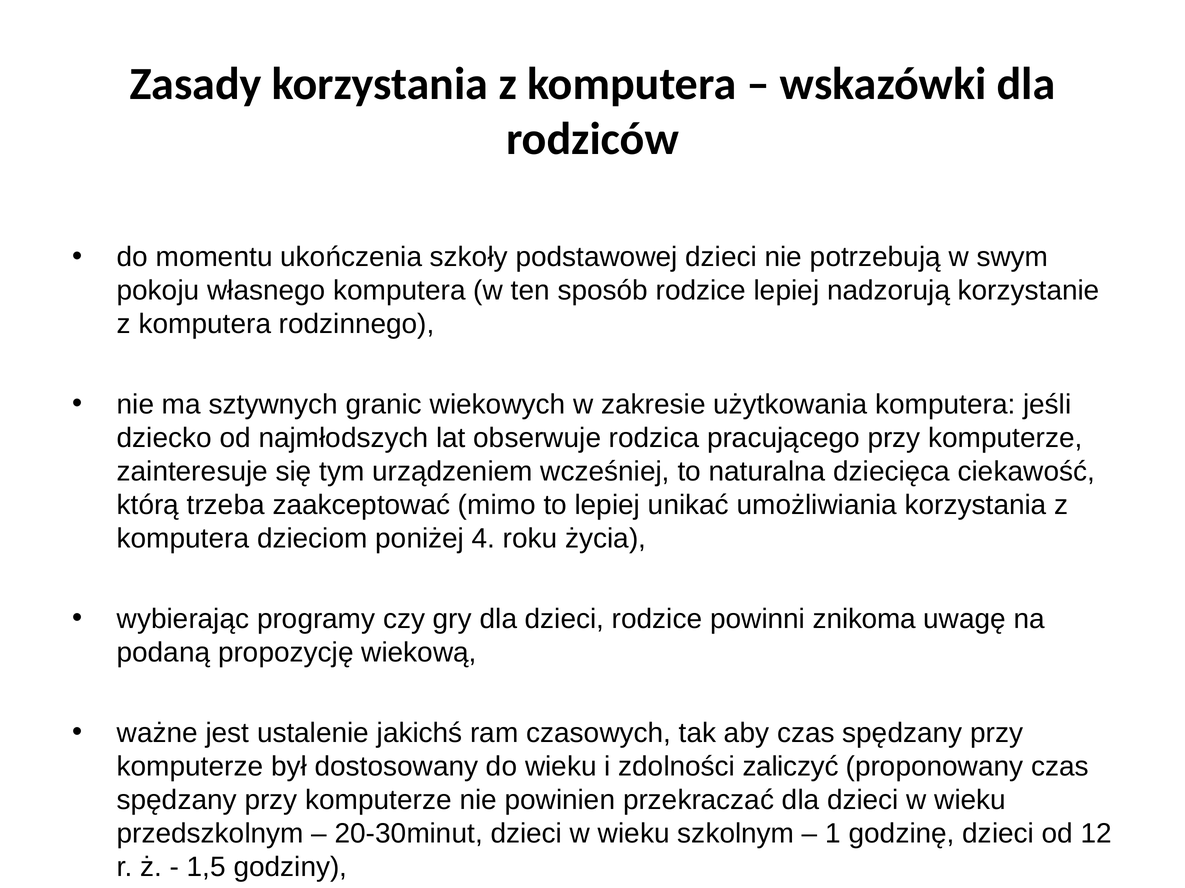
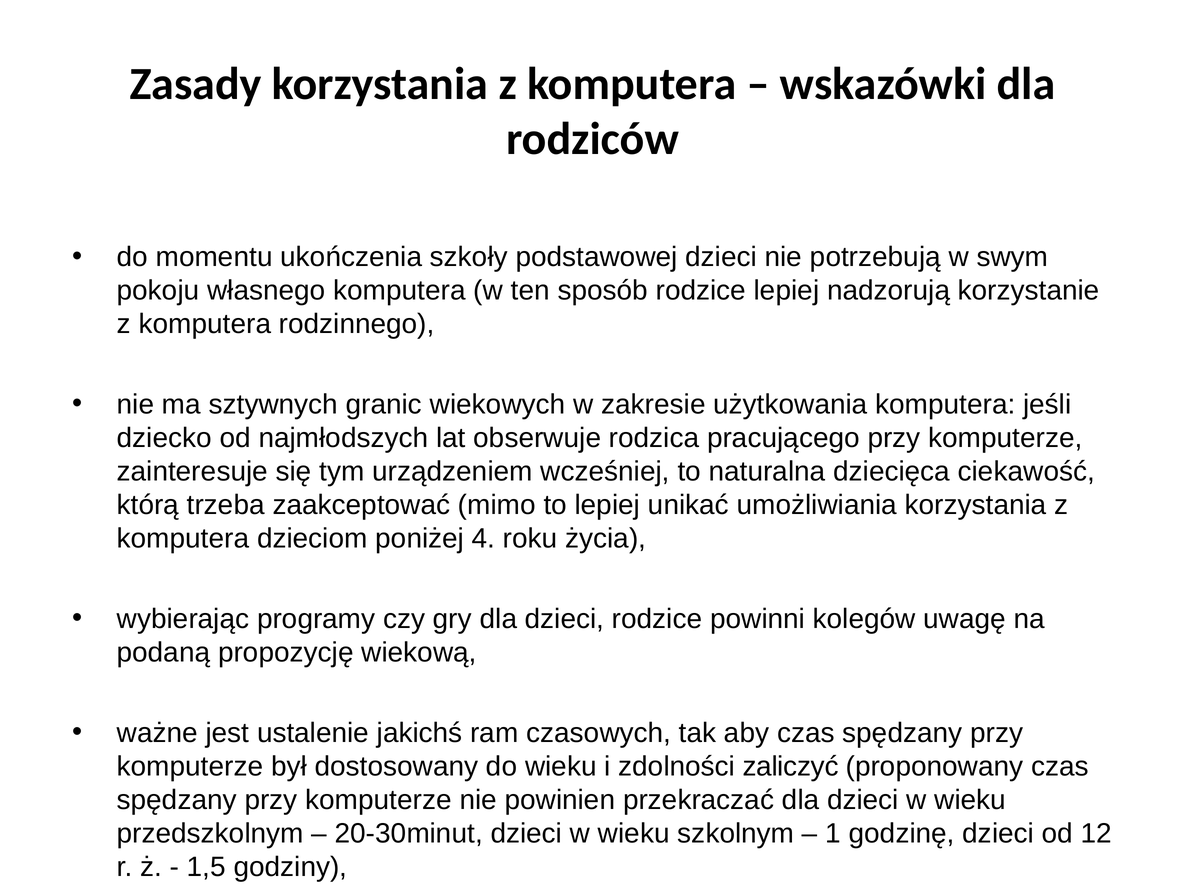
znikoma: znikoma -> kolegów
